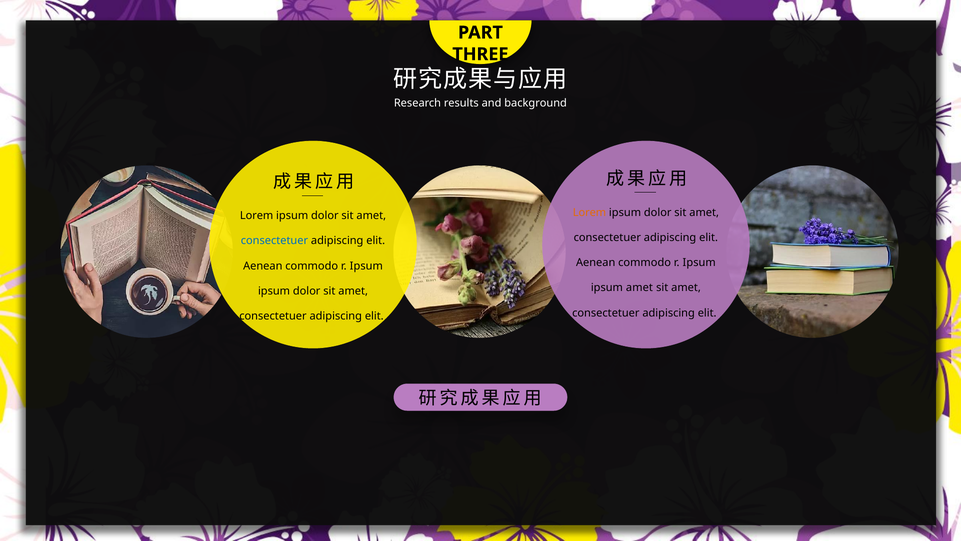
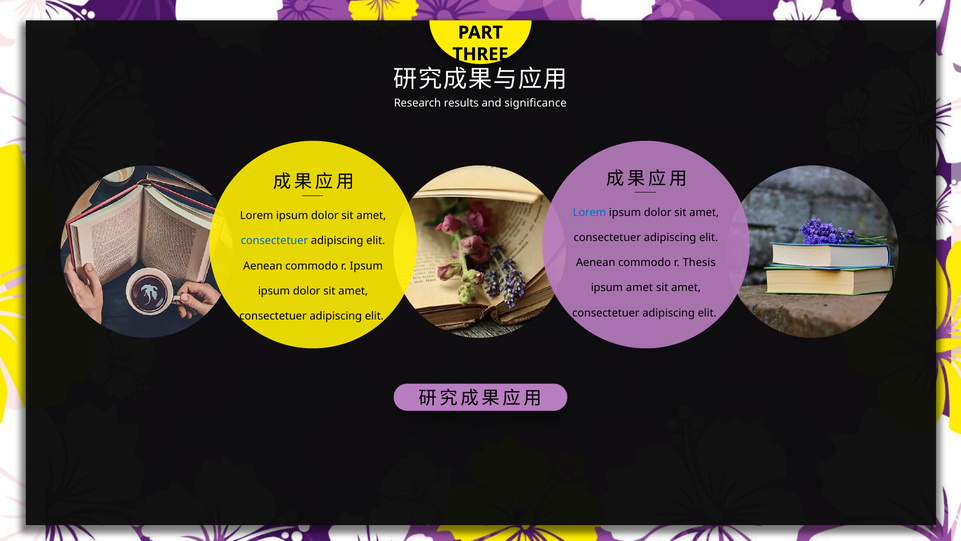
background: background -> significance
Lorem at (589, 212) colour: orange -> blue
Ipsum at (699, 262): Ipsum -> Thesis
